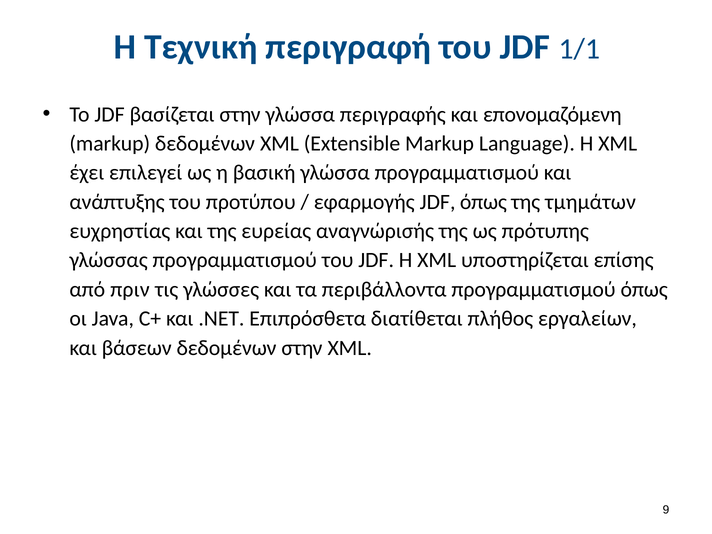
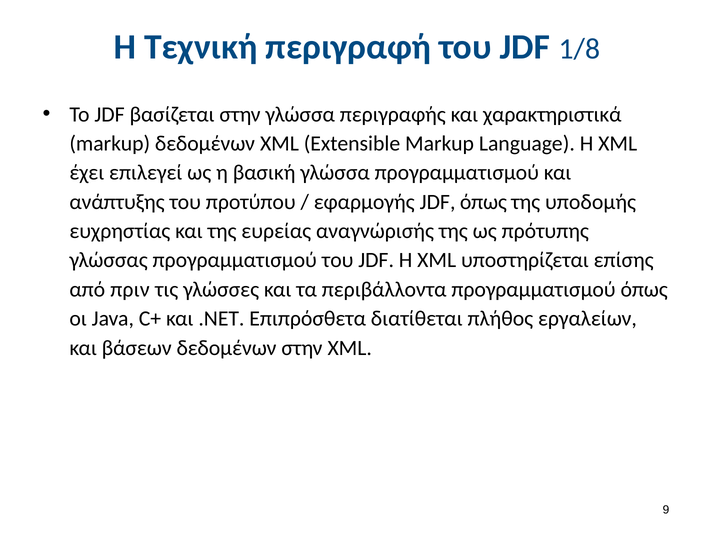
1/1: 1/1 -> 1/8
επονομαζόμενη: επονομαζόμενη -> χαρακτηριστικά
τμημάτων: τμημάτων -> υποδομής
